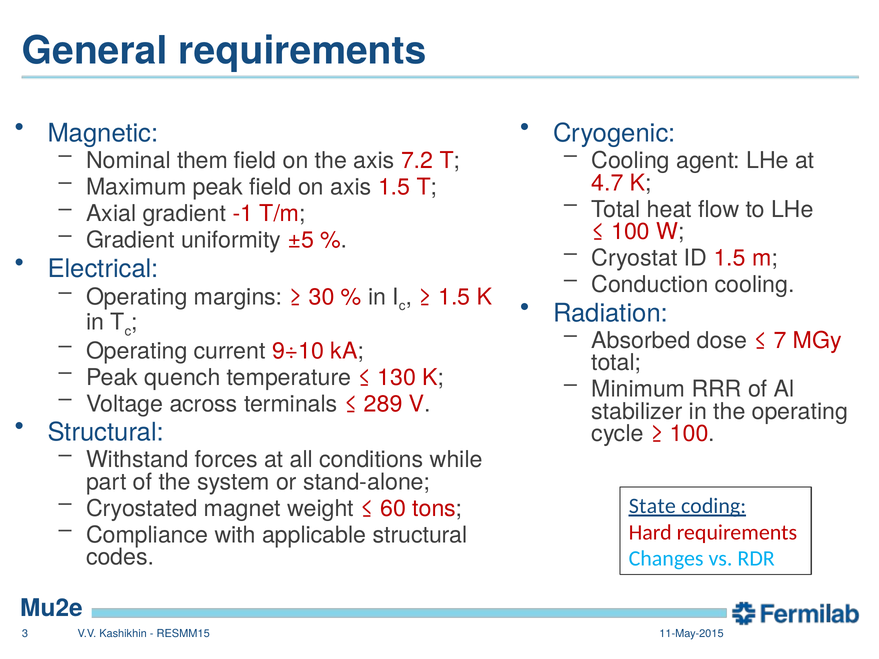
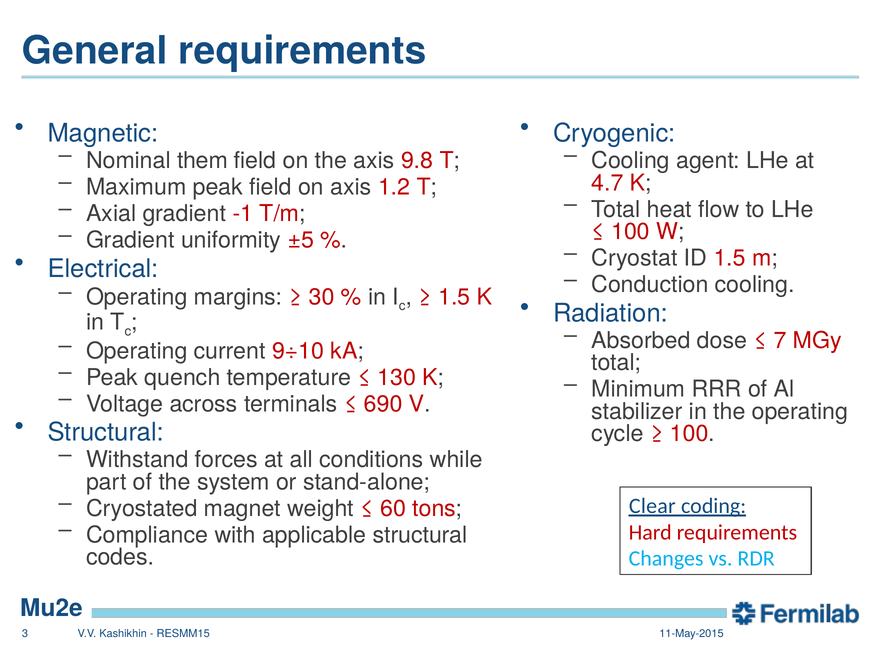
7.2: 7.2 -> 9.8
axis 1.5: 1.5 -> 1.2
289: 289 -> 690
State: State -> Clear
